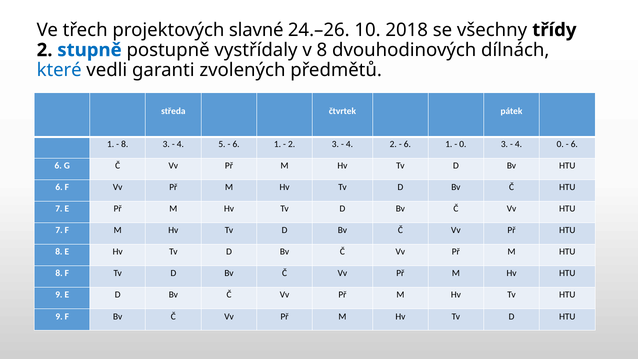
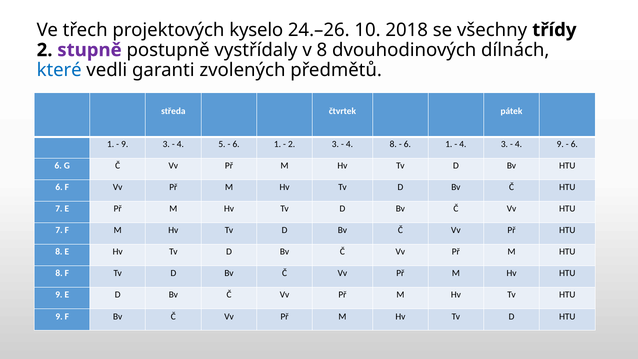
slavné: slavné -> kyselo
stupně colour: blue -> purple
8 at (125, 144): 8 -> 9
4 2: 2 -> 8
0 at (463, 144): 0 -> 4
4 0: 0 -> 9
